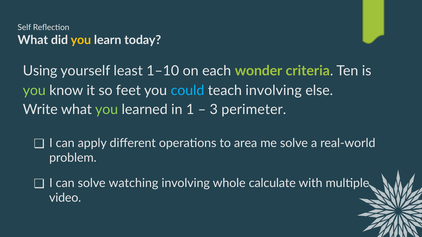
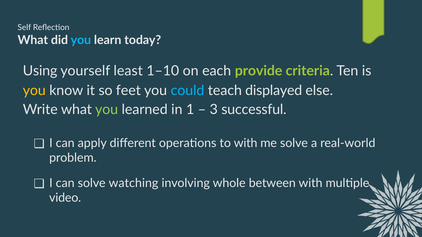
you at (81, 40) colour: yellow -> light blue
wonder: wonder -> provide
you at (34, 91) colour: light green -> yellow
teach involving: involving -> displayed
perimeter: perimeter -> successful
to area: area -> with
calculate: calculate -> between
